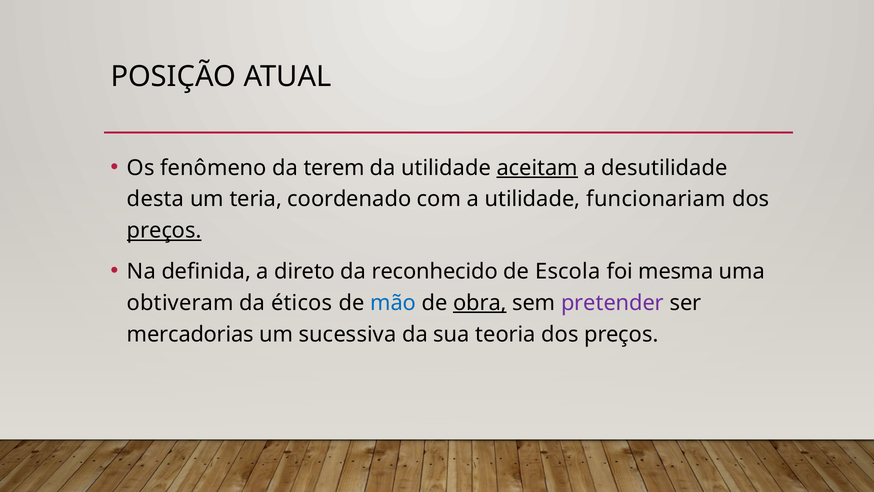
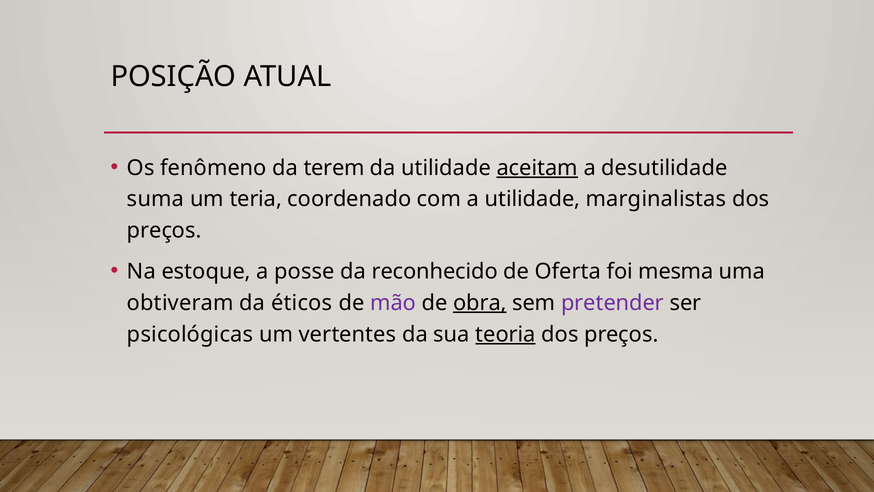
desta: desta -> suma
funcionariam: funcionariam -> marginalistas
preços at (164, 231) underline: present -> none
definida: definida -> estoque
direto: direto -> posse
Escola: Escola -> Oferta
mão colour: blue -> purple
mercadorias: mercadorias -> psicológicas
sucessiva: sucessiva -> vertentes
teoria underline: none -> present
